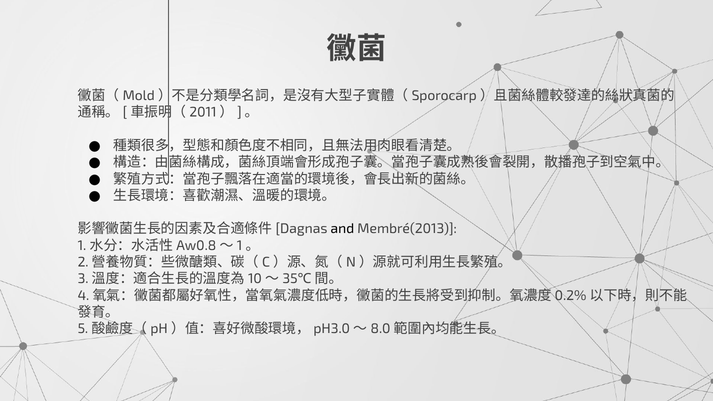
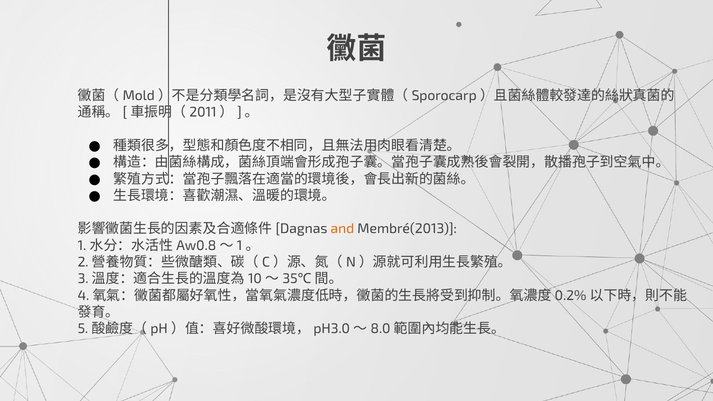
and colour: black -> orange
